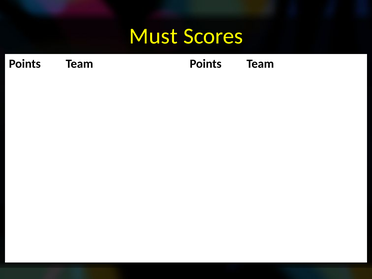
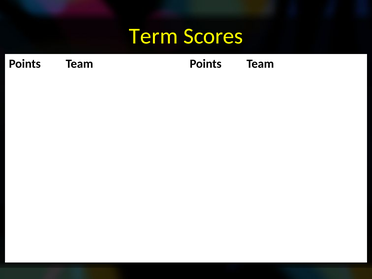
Must: Must -> Term
